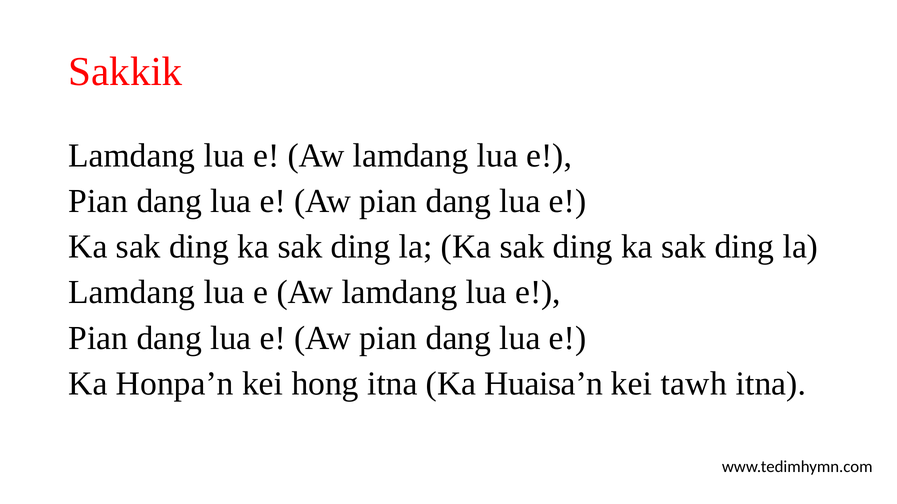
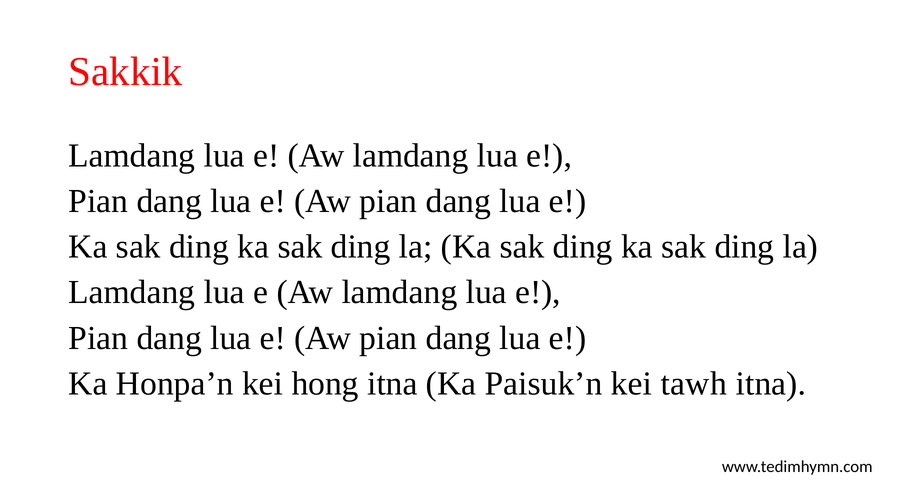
Huaisa’n: Huaisa’n -> Paisuk’n
